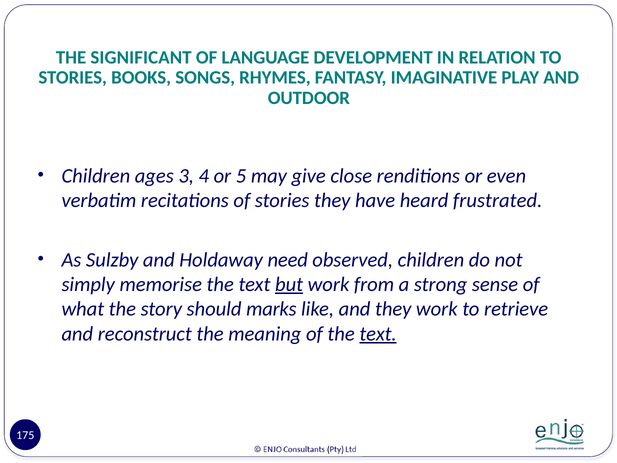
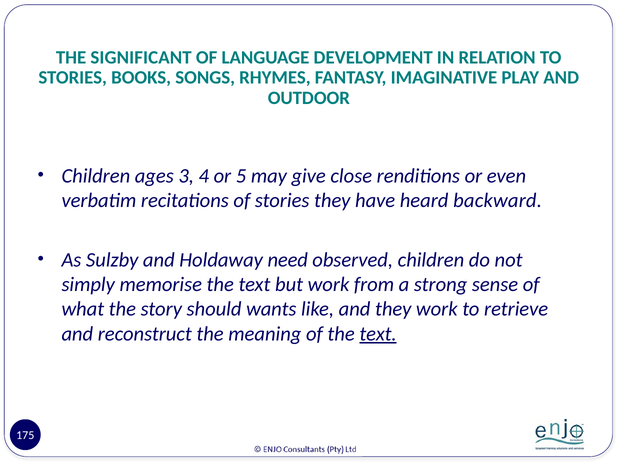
frustrated: frustrated -> backward
but underline: present -> none
marks: marks -> wants
